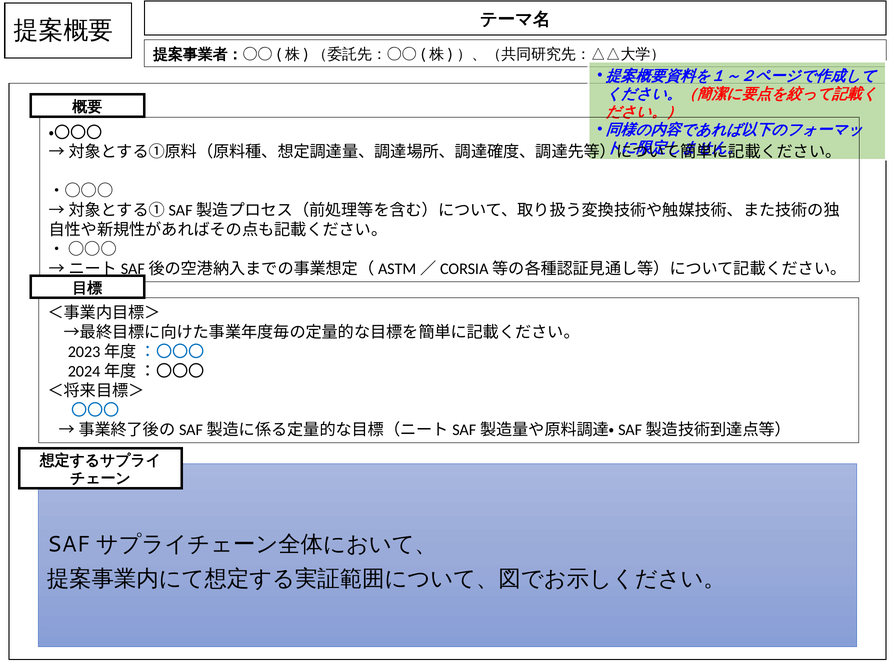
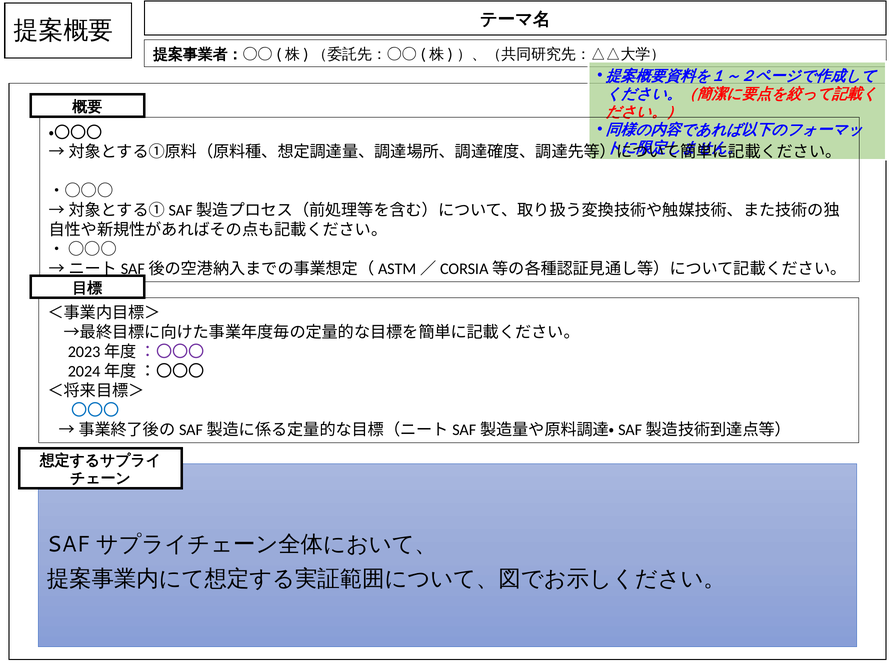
：〇〇〇 at (172, 352) colour: blue -> purple
